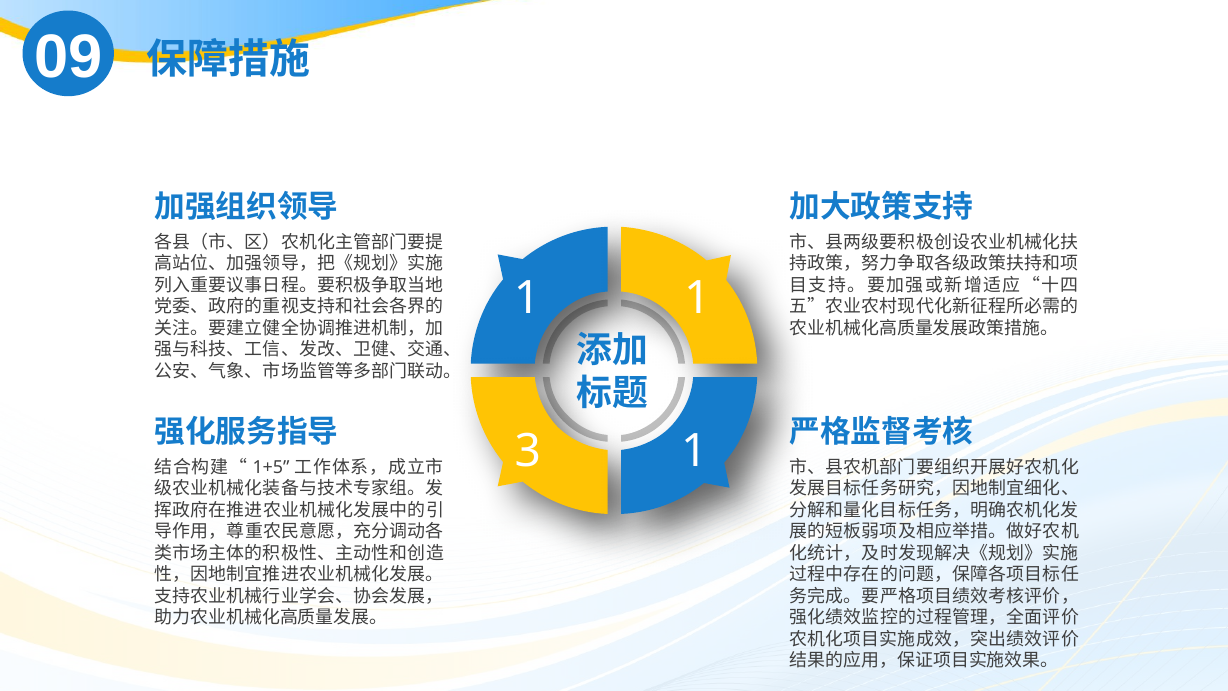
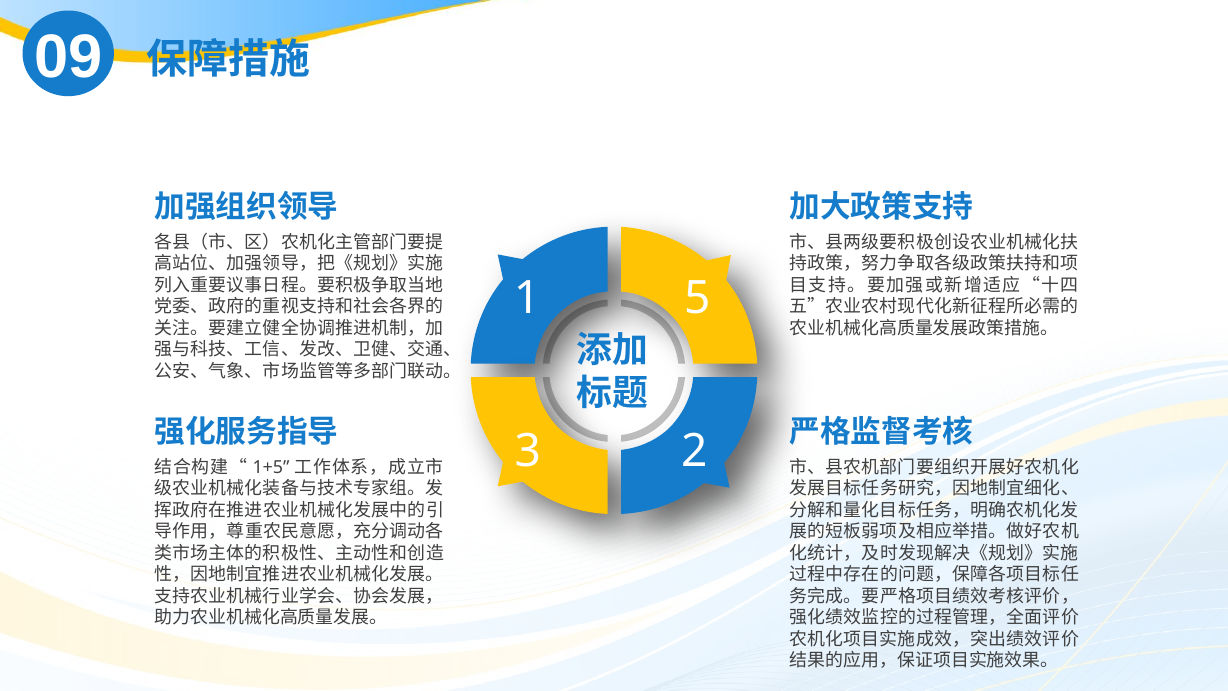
1 1: 1 -> 5
3 1: 1 -> 2
